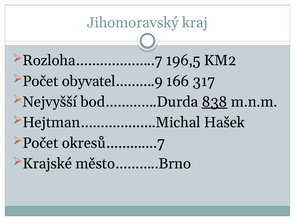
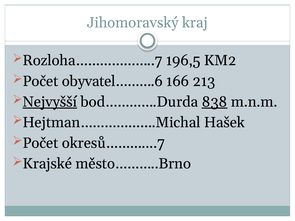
obyvatel……….9: obyvatel……….9 -> obyvatel……….6
317: 317 -> 213
Nejvyšší underline: none -> present
